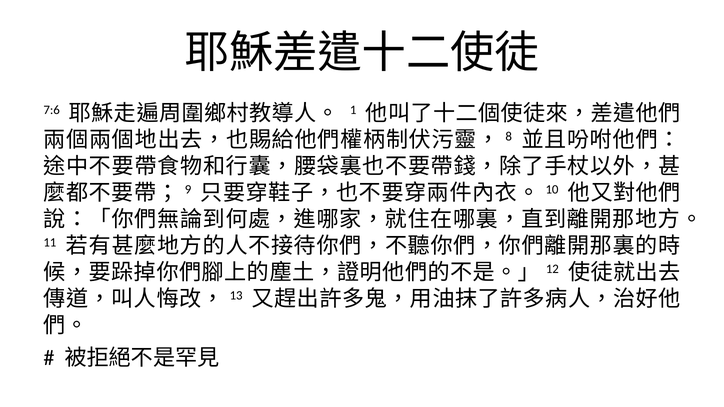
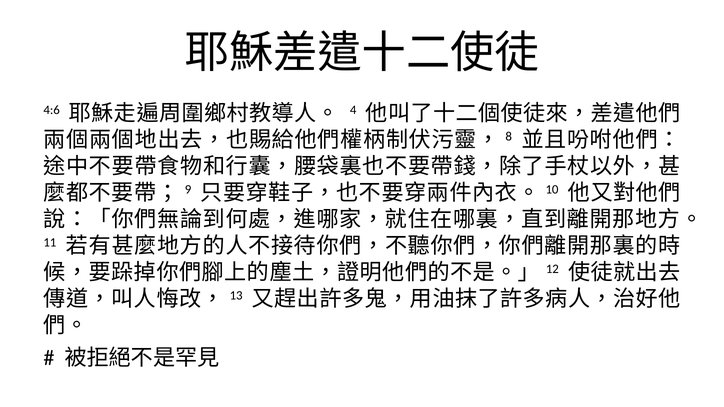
7:6: 7:6 -> 4:6
1: 1 -> 4
